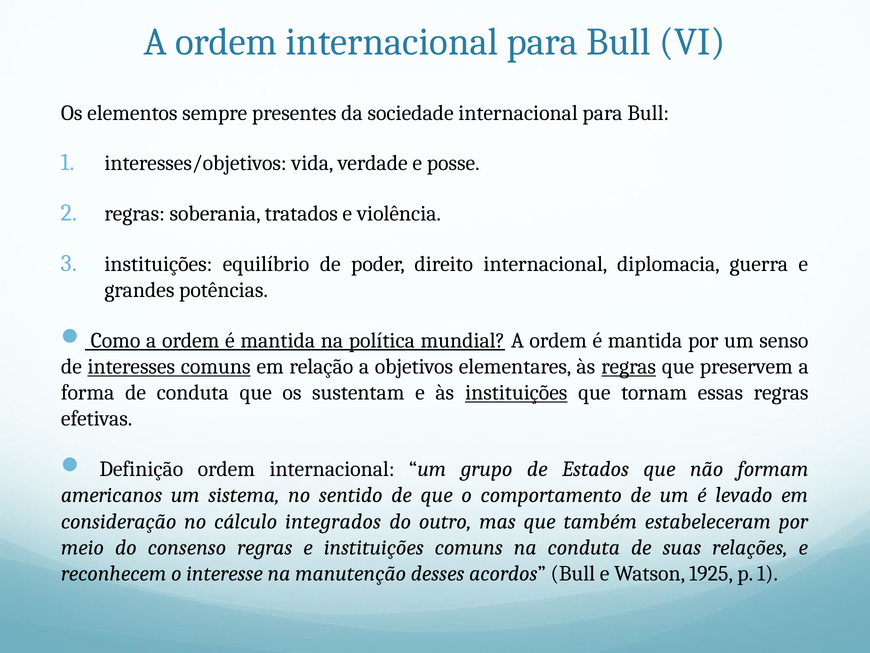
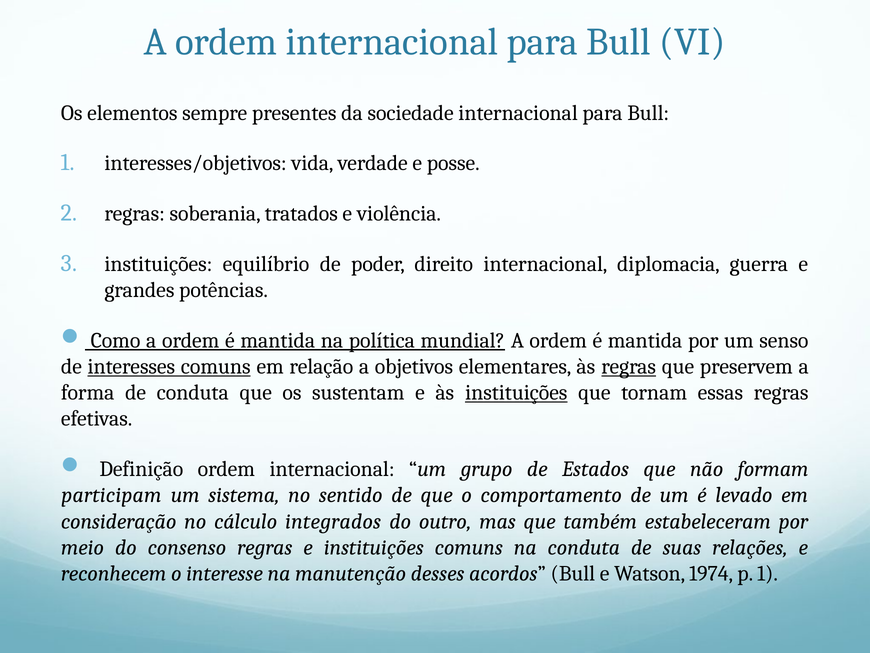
americanos: americanos -> participam
1925: 1925 -> 1974
